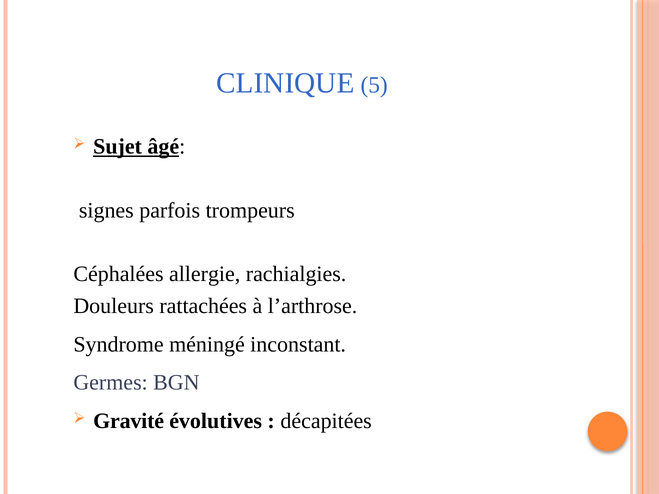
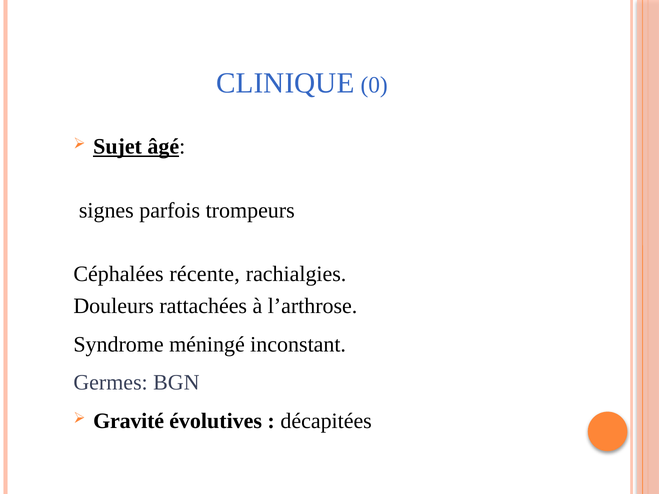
5: 5 -> 0
allergie: allergie -> récente
